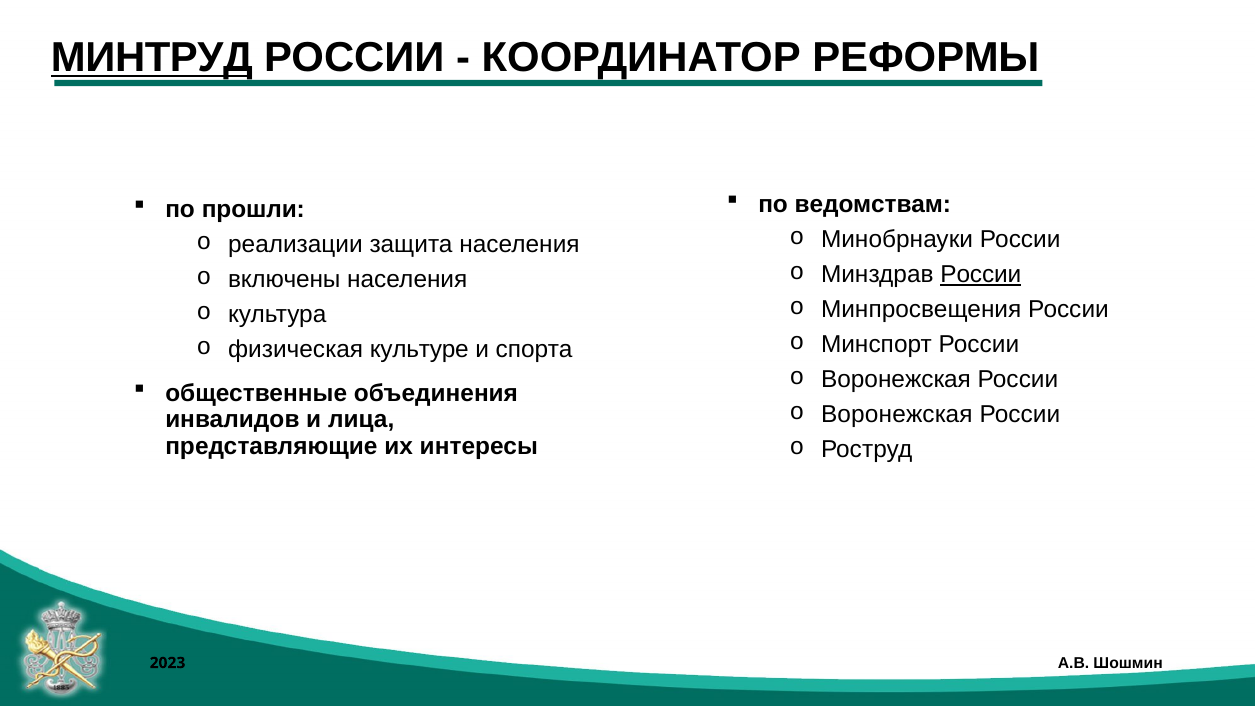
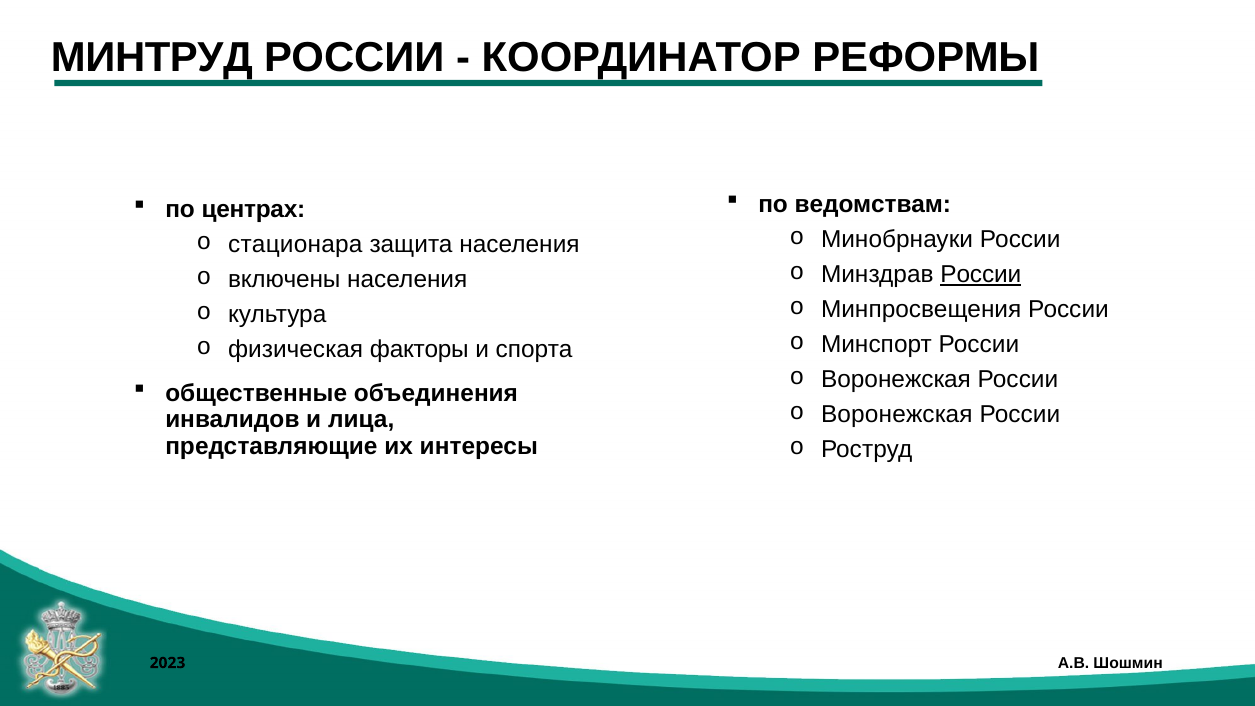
МИНТРУД underline: present -> none
прошли: прошли -> центрах
реализации: реализации -> стационара
культуре: культуре -> факторы
